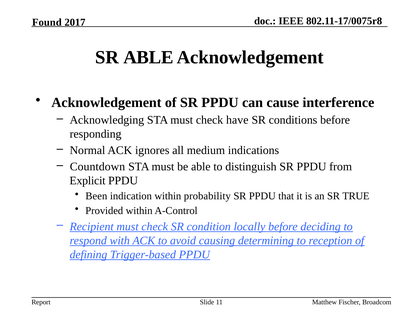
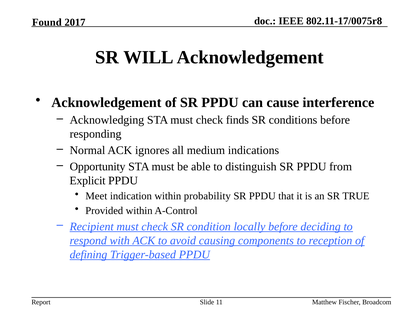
SR ABLE: ABLE -> WILL
have: have -> finds
Countdown: Countdown -> Opportunity
Been: Been -> Meet
determining: determining -> components
